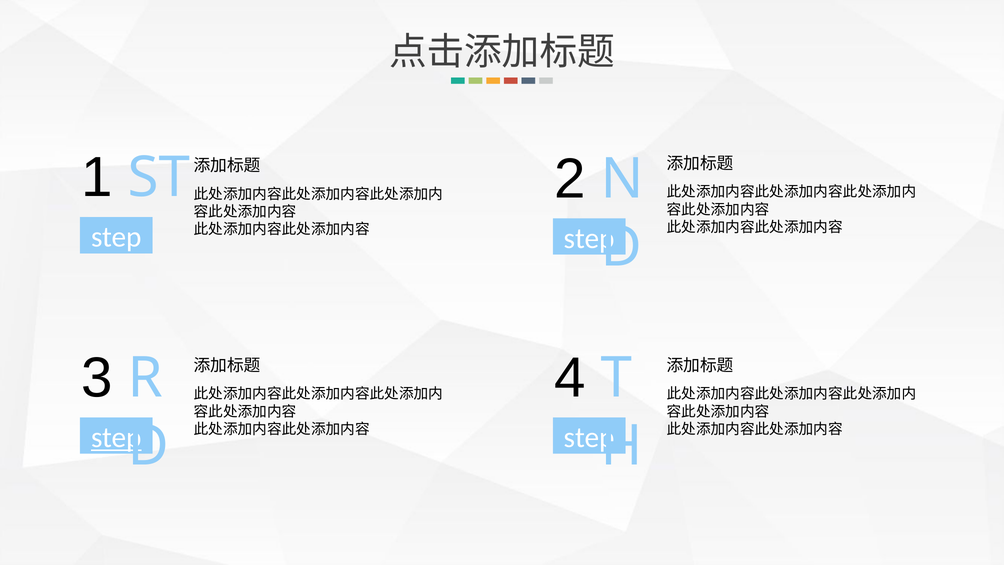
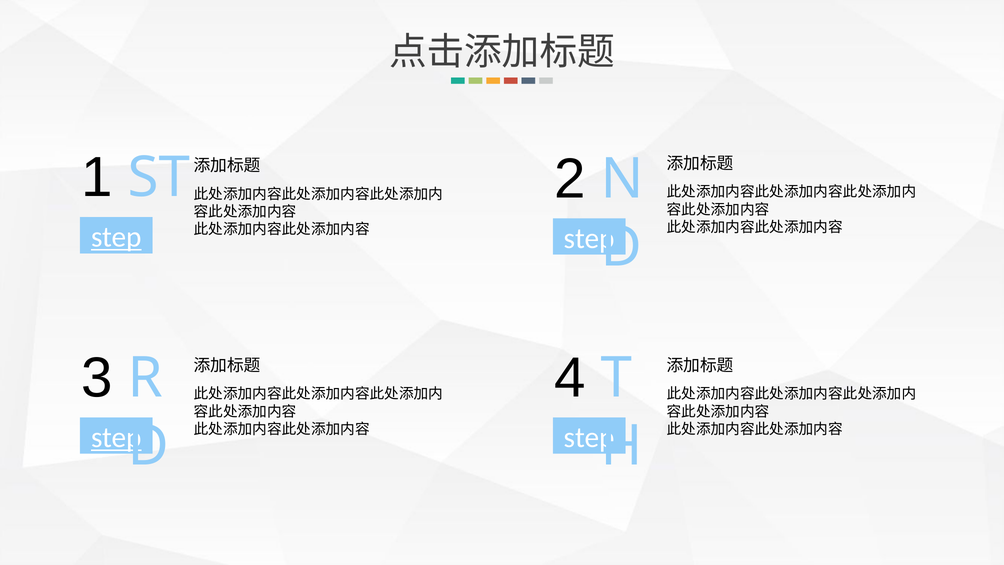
step at (116, 237) underline: none -> present
